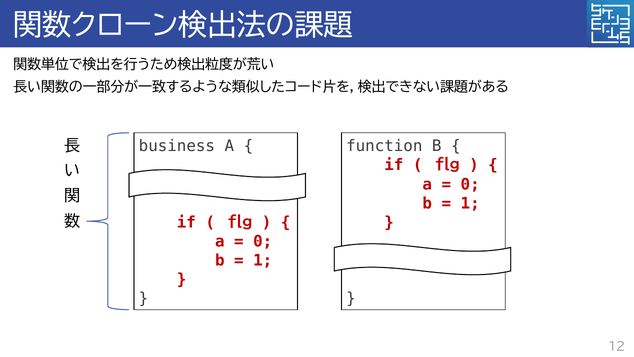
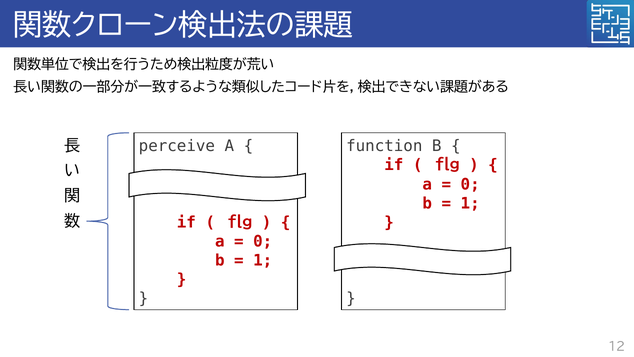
business: business -> perceive
